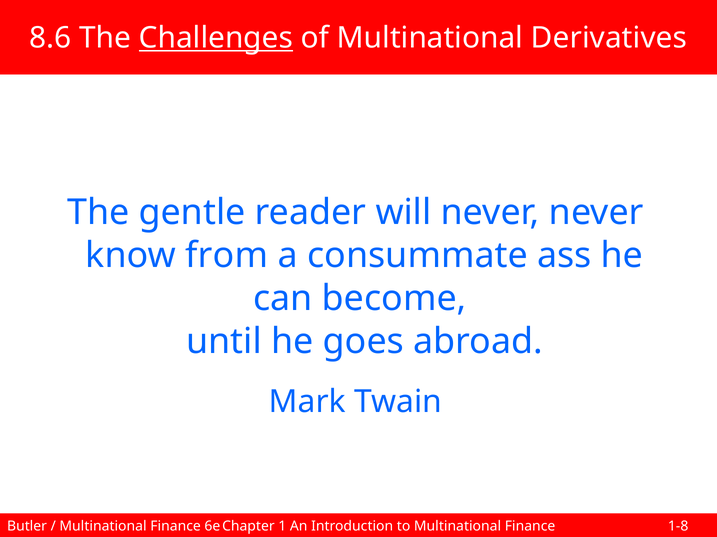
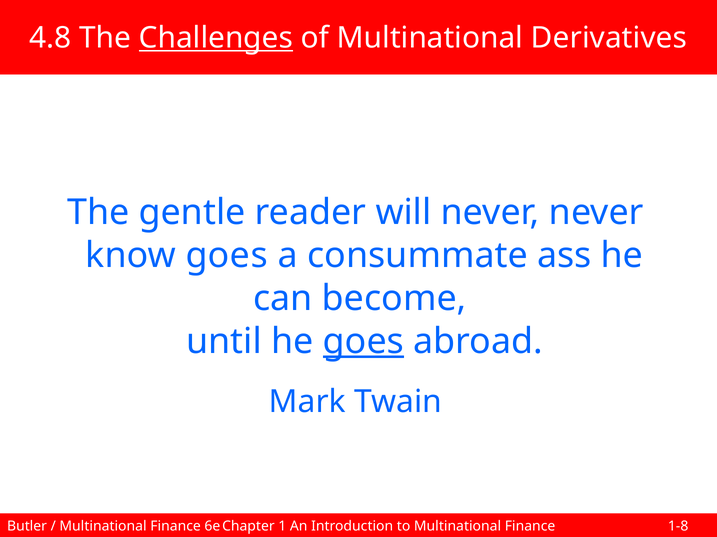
8.6: 8.6 -> 4.8
know from: from -> goes
goes at (363, 342) underline: none -> present
